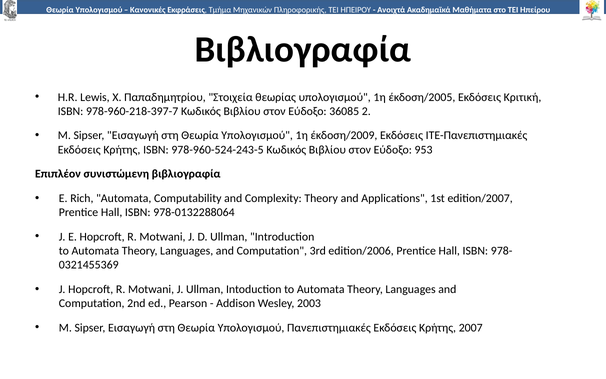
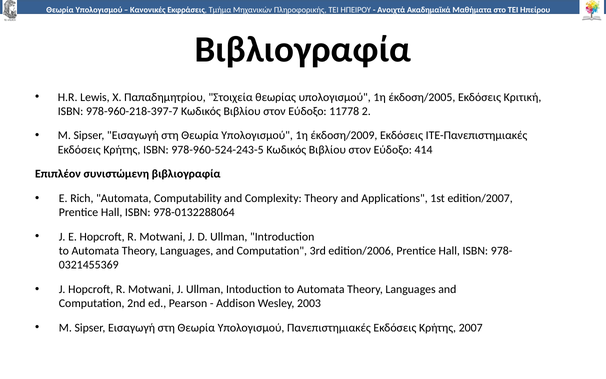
36085: 36085 -> 11778
953: 953 -> 414
